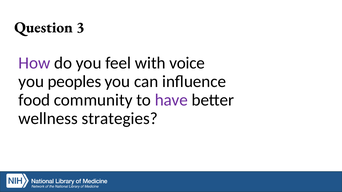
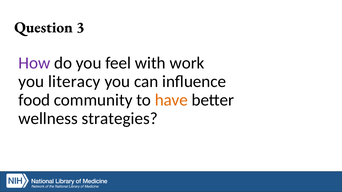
voice: voice -> work
peoples: peoples -> literacy
have colour: purple -> orange
